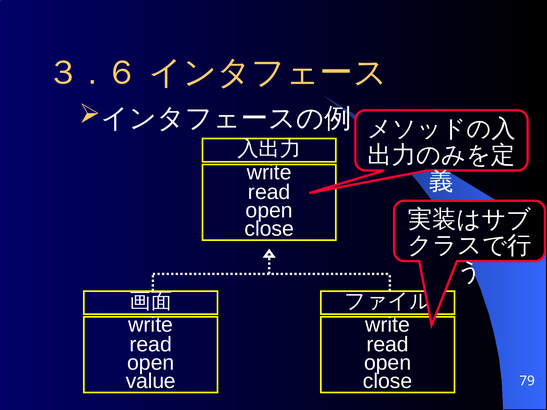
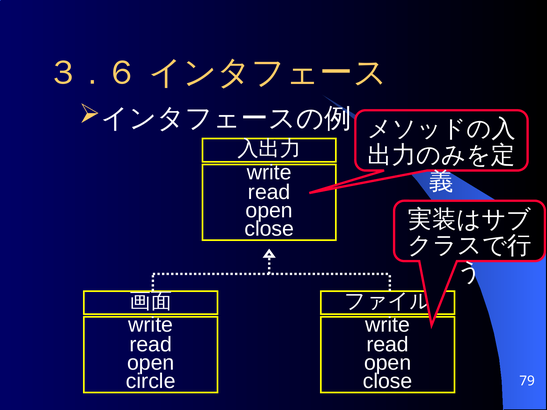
value: value -> circle
